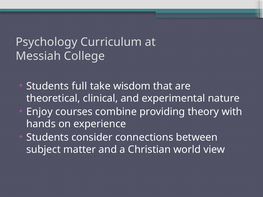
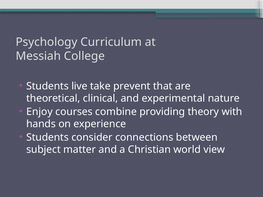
full: full -> live
wisdom: wisdom -> prevent
